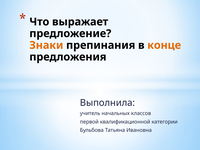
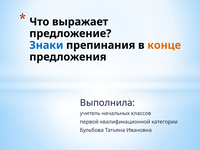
Знаки colour: orange -> blue
